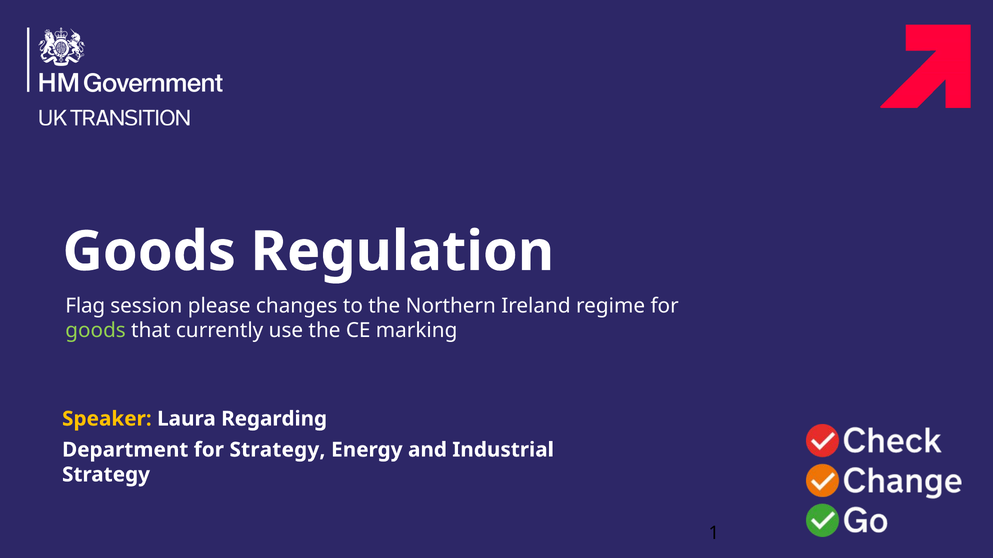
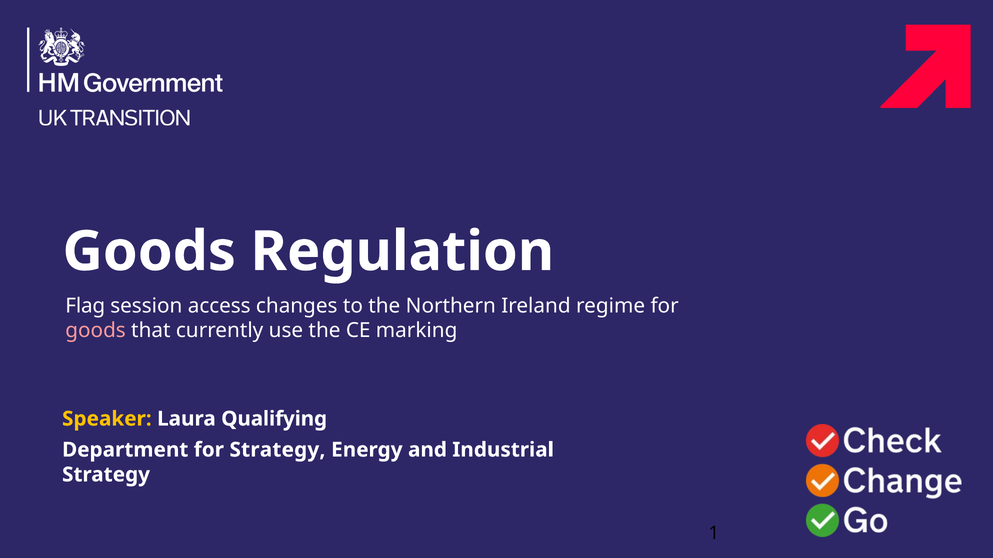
please: please -> access
goods at (96, 331) colour: light green -> pink
Regarding: Regarding -> Qualifying
